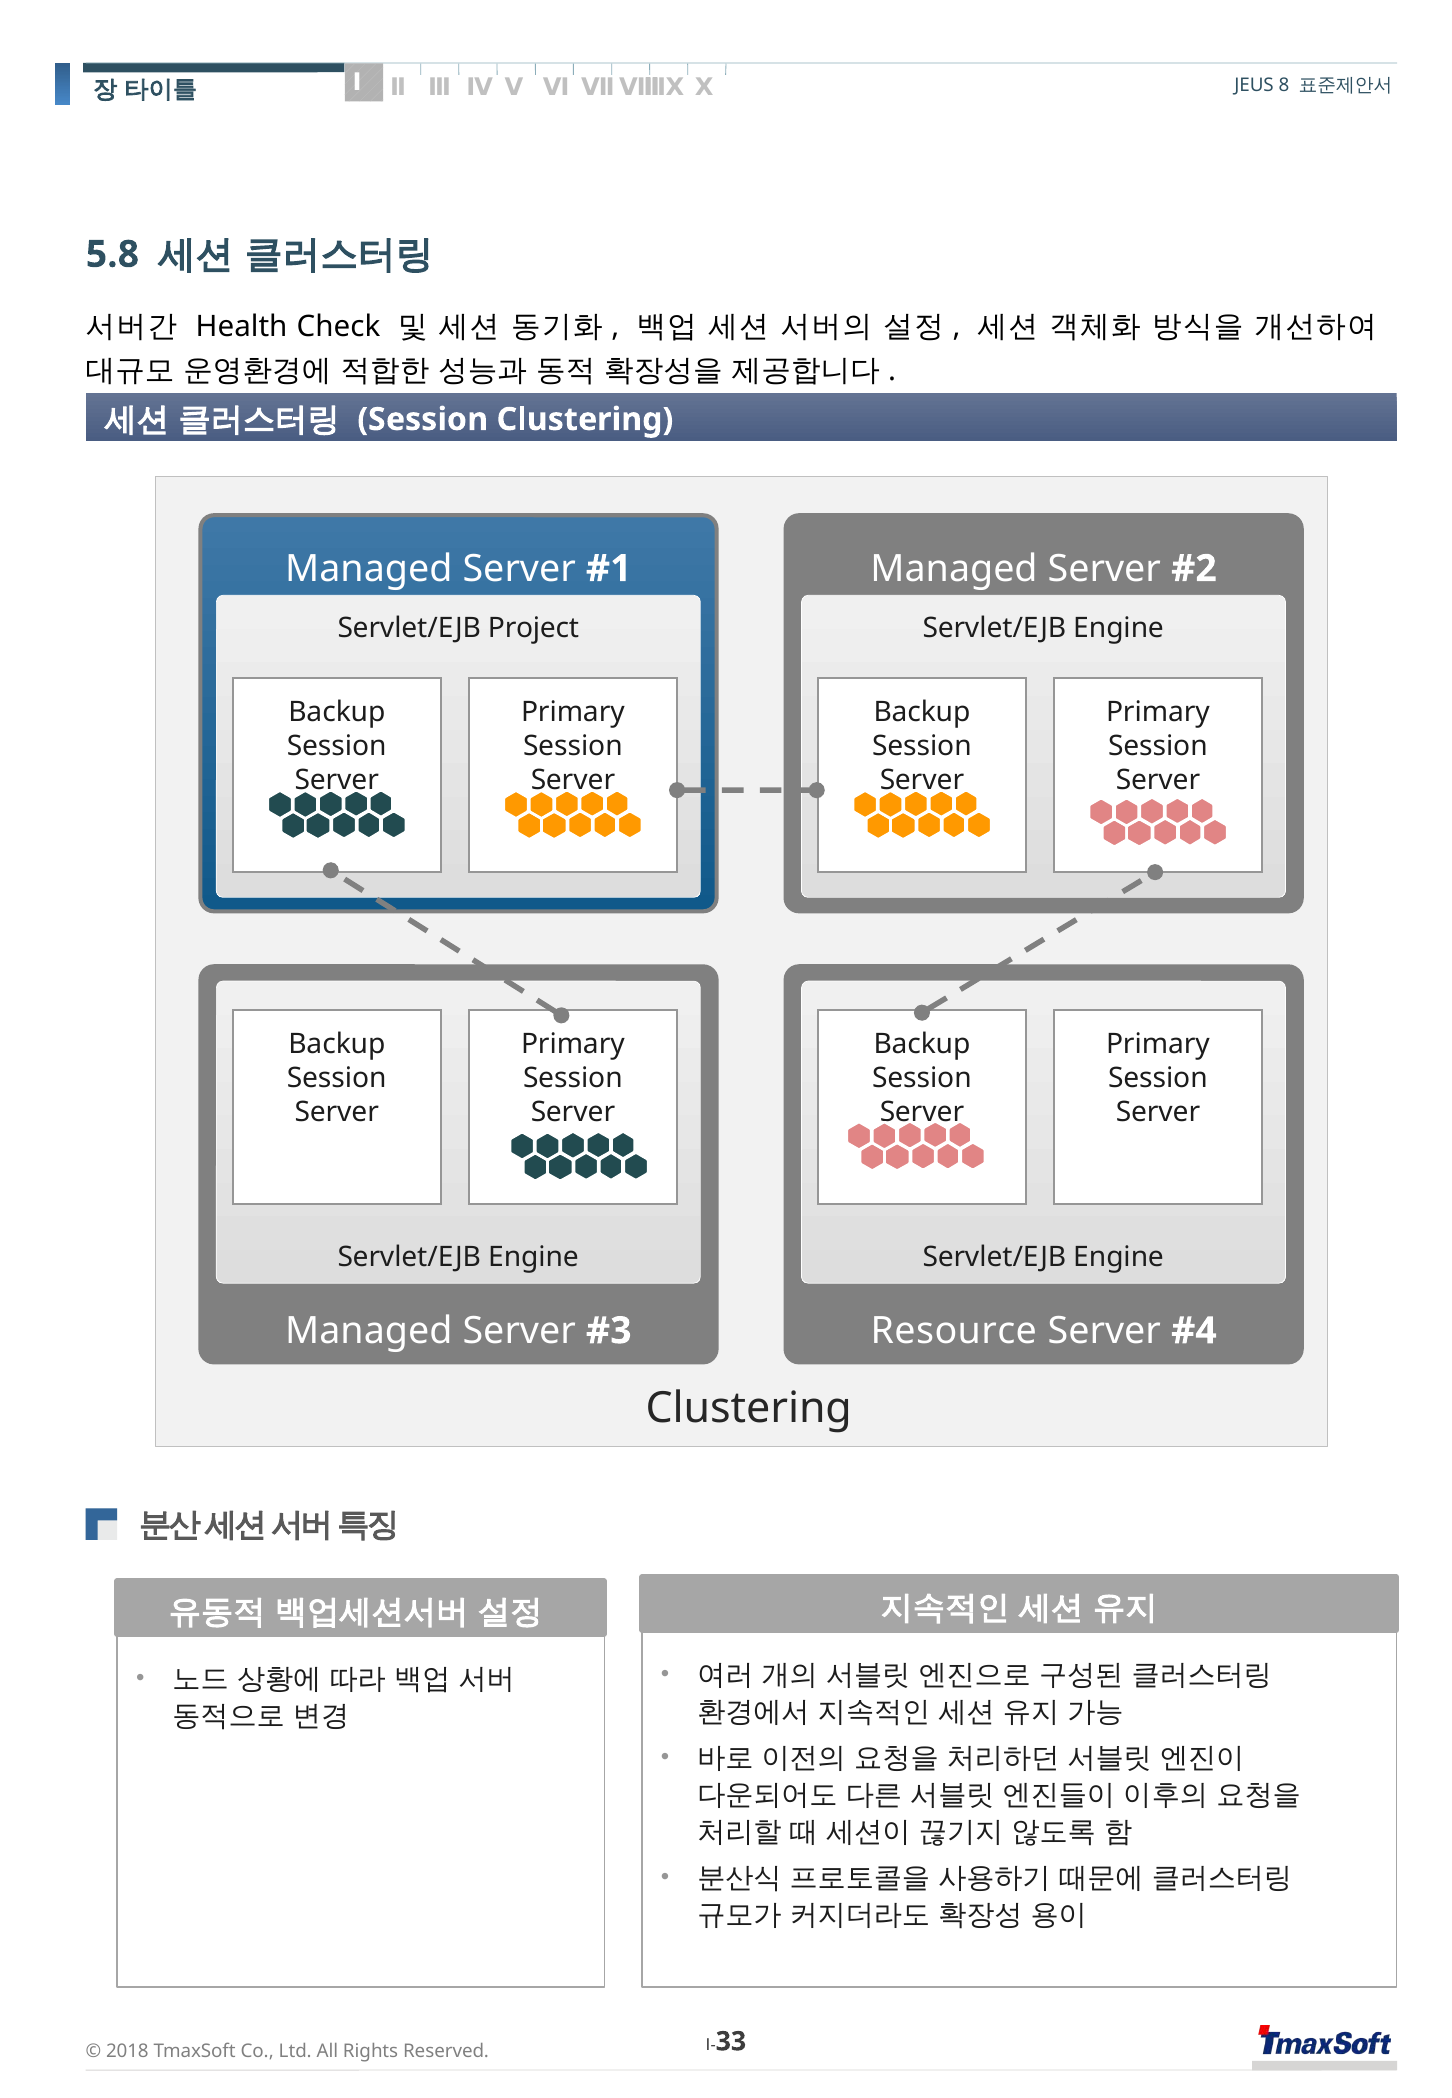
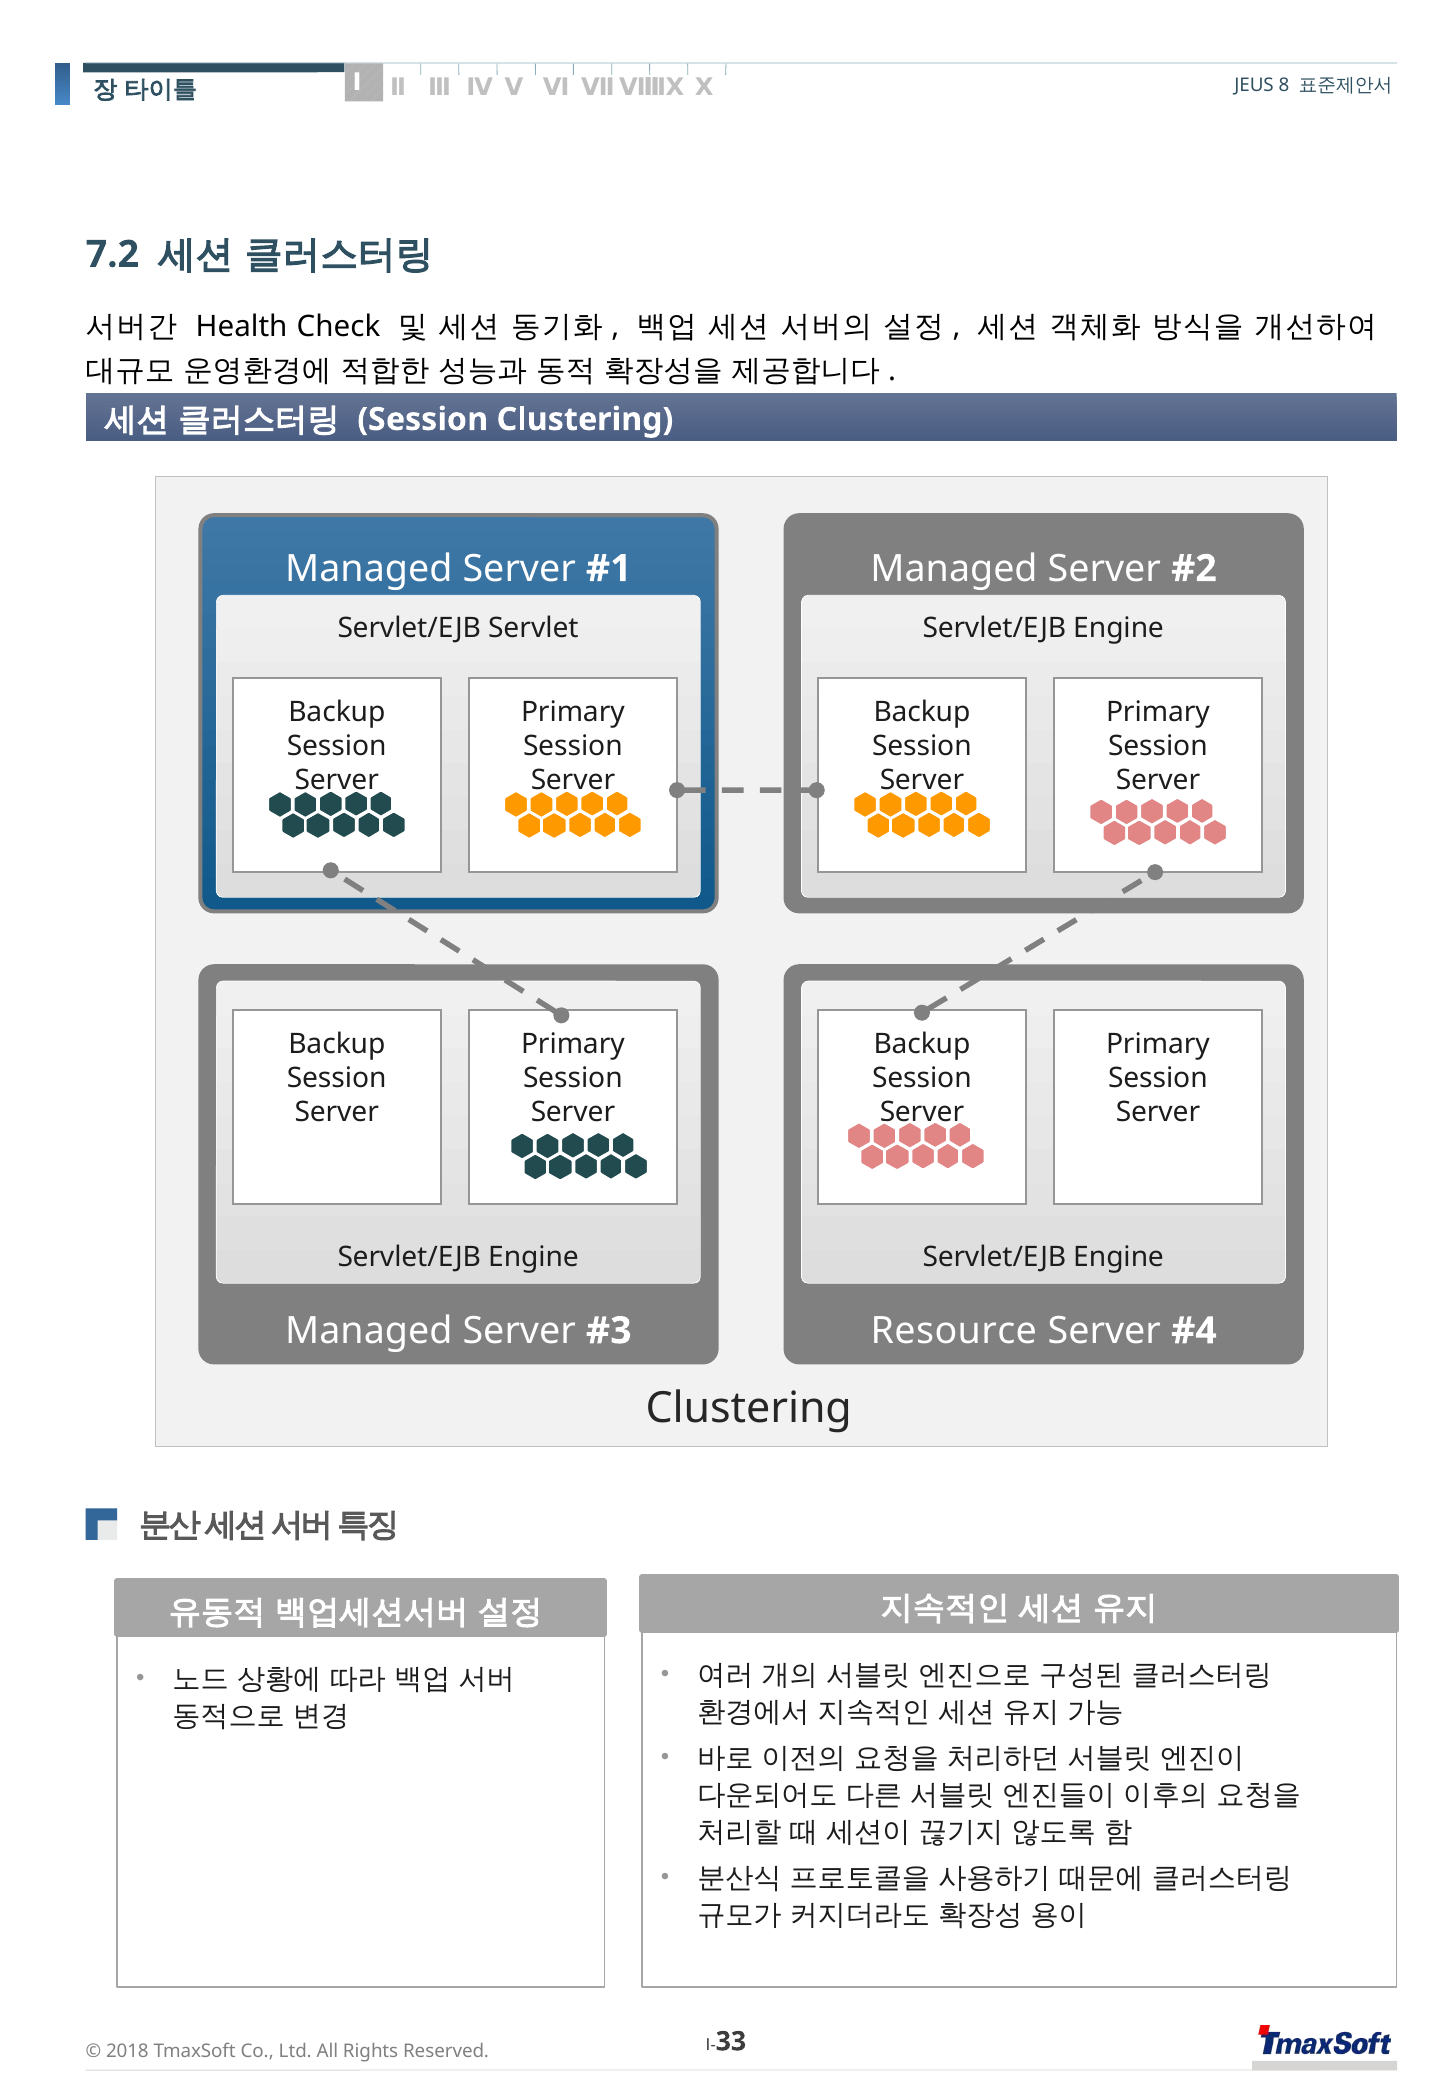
5.8: 5.8 -> 7.2
Project: Project -> Servlet
